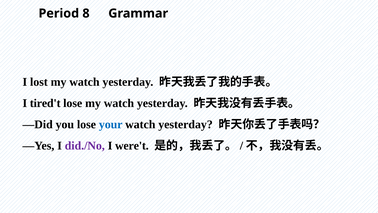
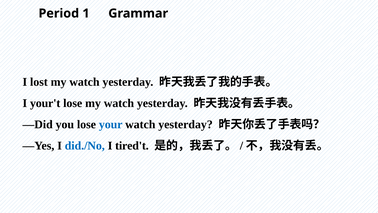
8: 8 -> 1
tired't: tired't -> your't
did./No colour: purple -> blue
were't: were't -> tired't
